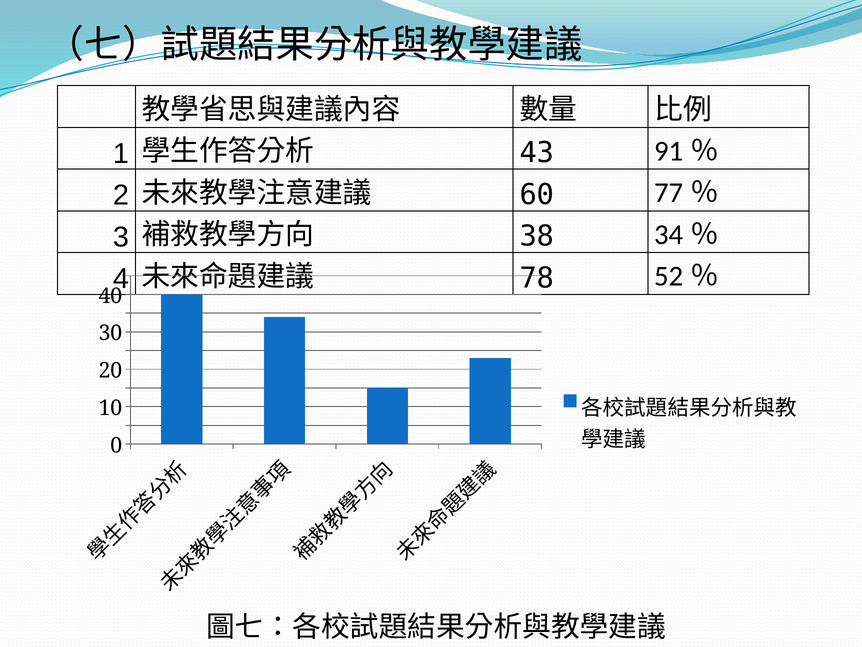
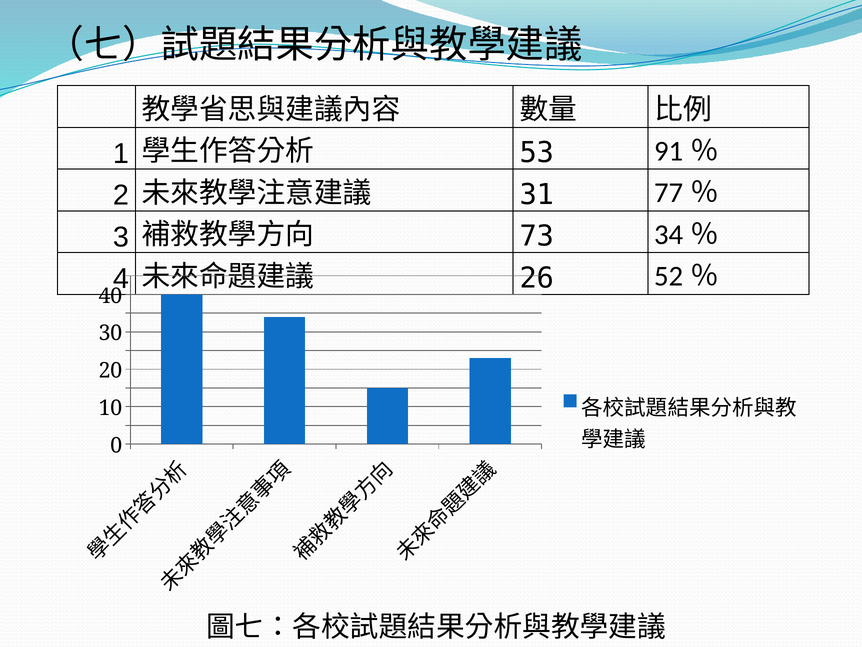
43: 43 -> 53
60: 60 -> 31
38: 38 -> 73
78: 78 -> 26
